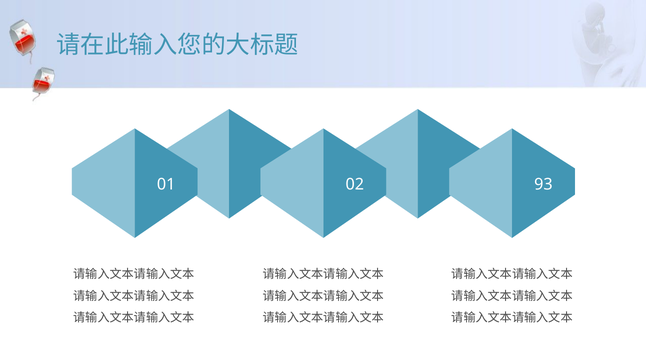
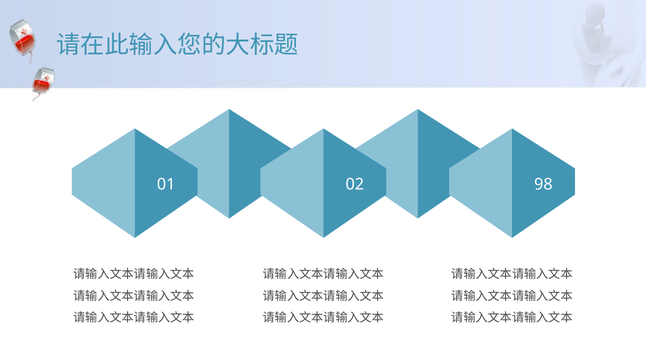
93: 93 -> 98
